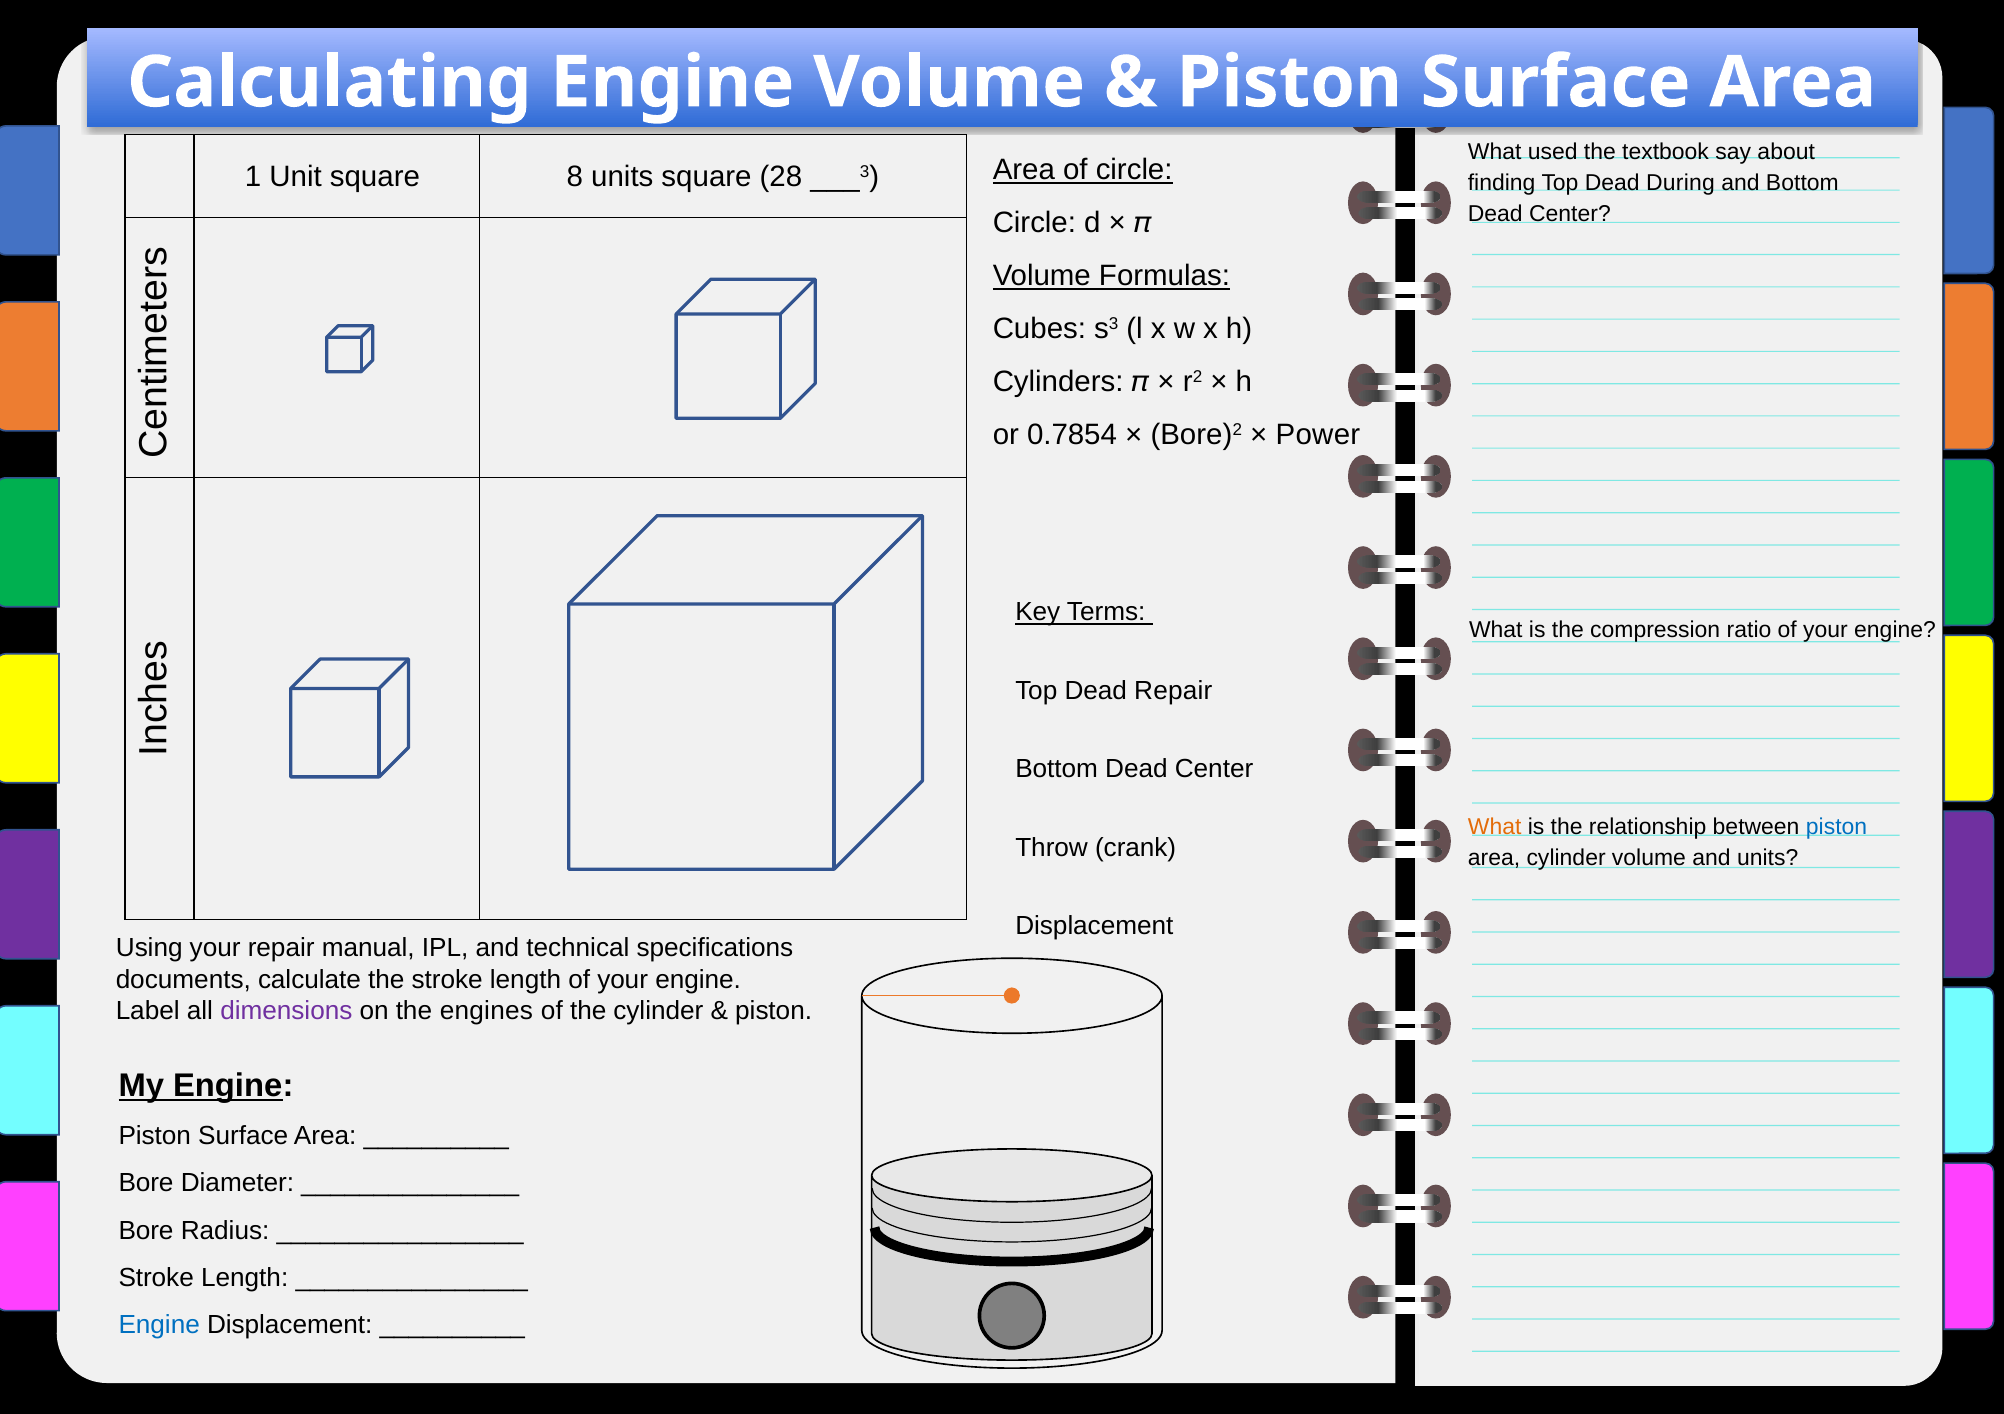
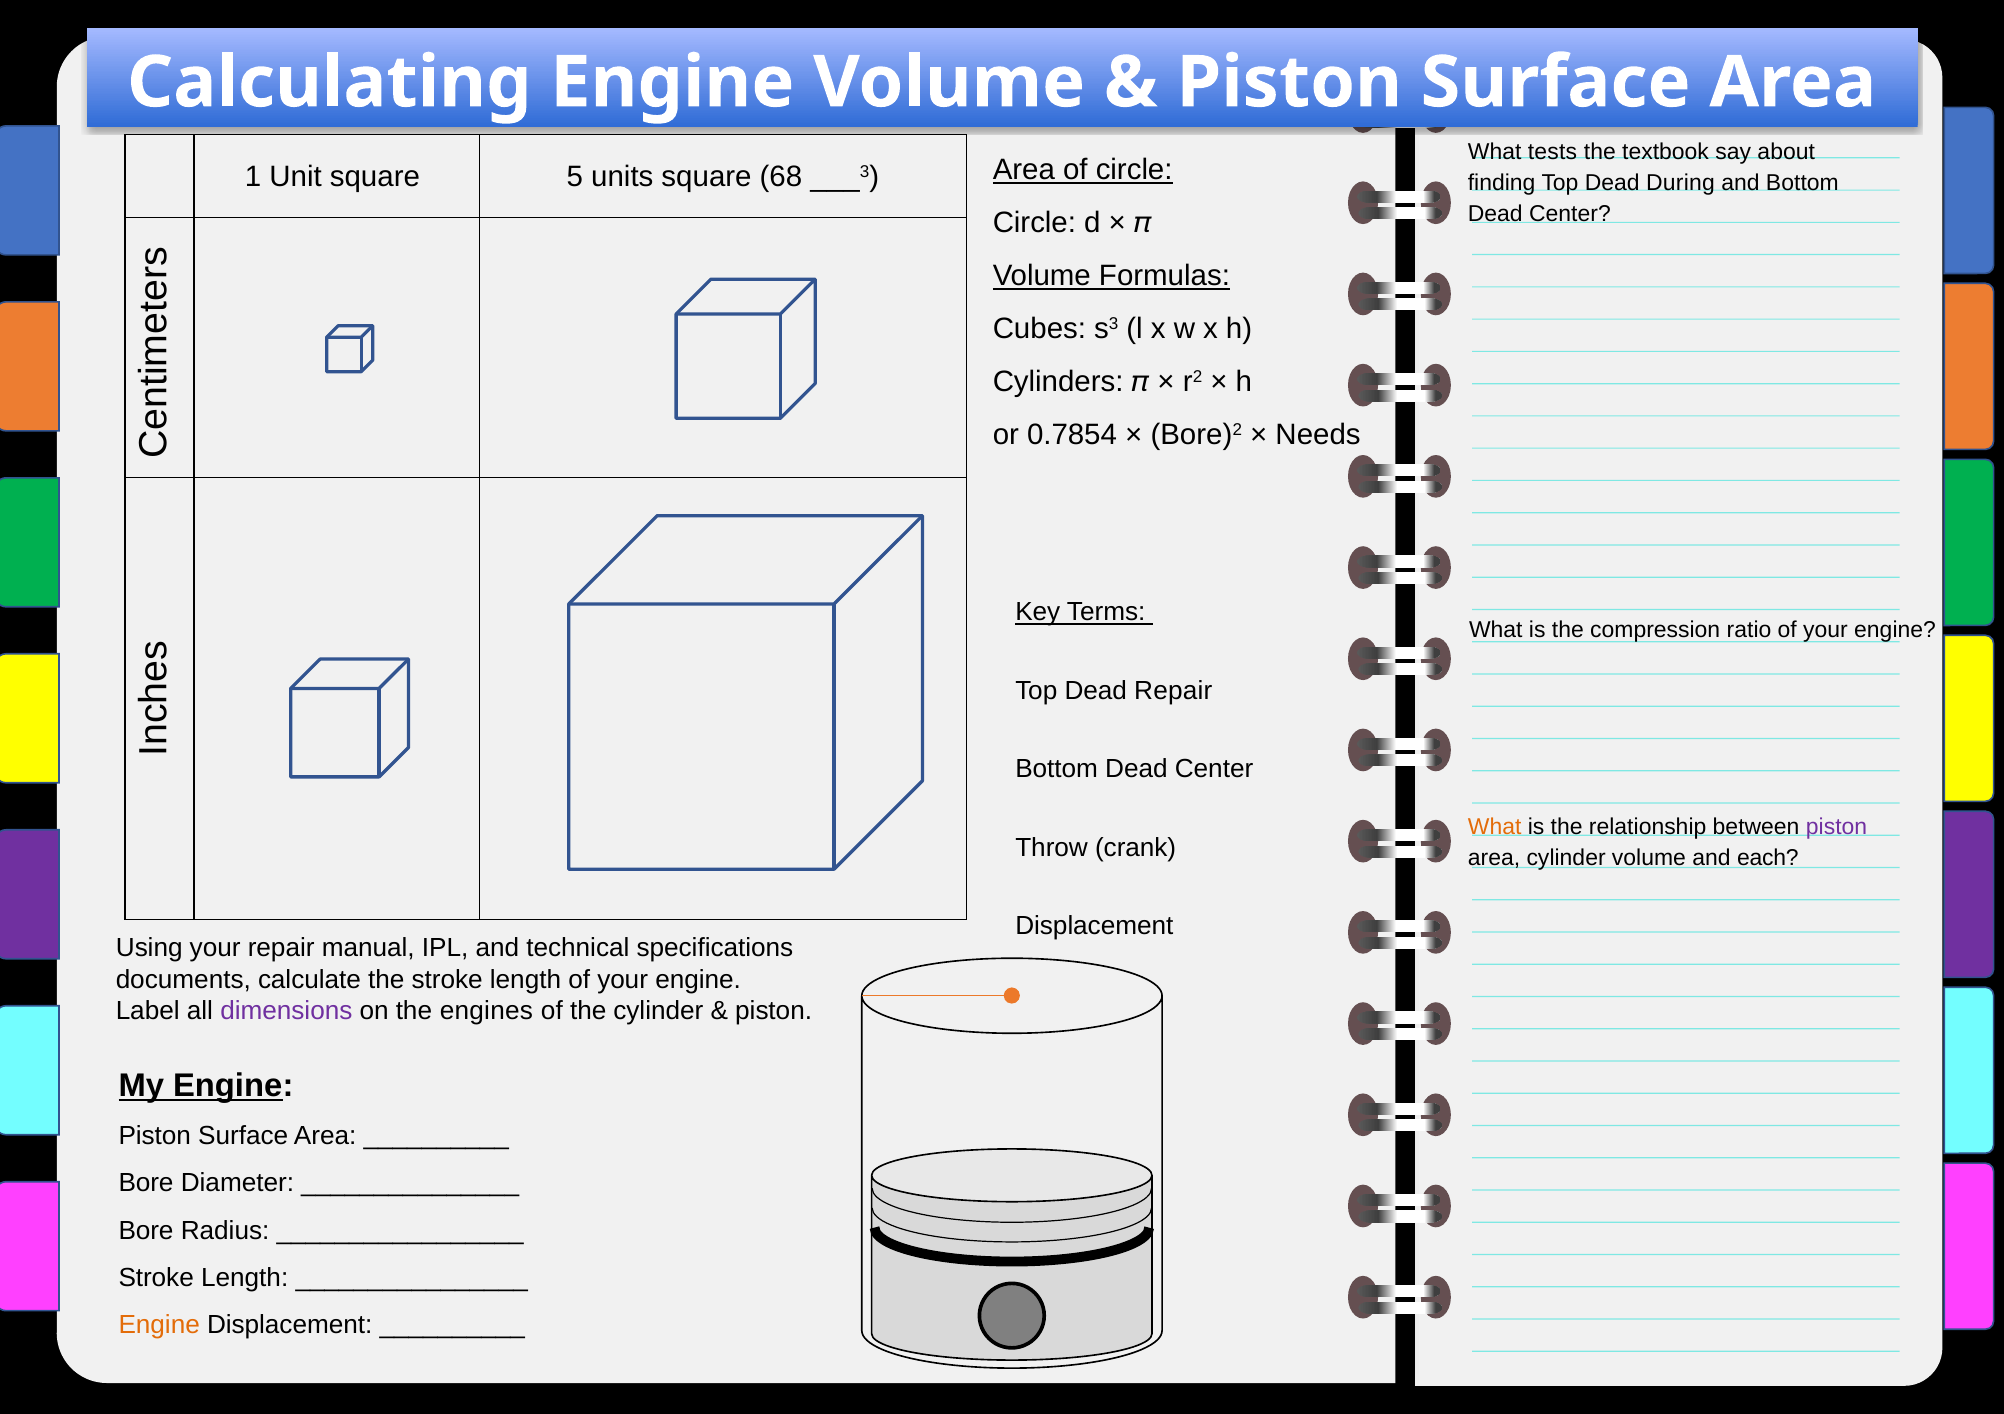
used: used -> tests
8: 8 -> 5
28: 28 -> 68
Power: Power -> Needs
piston at (1837, 827) colour: blue -> purple
and units: units -> each
Engine at (159, 1325) colour: blue -> orange
